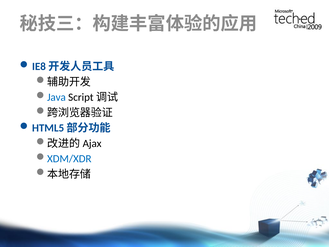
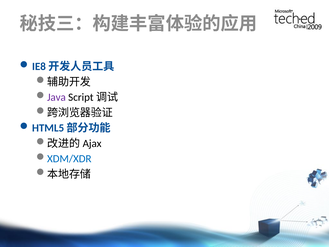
Java colour: blue -> purple
